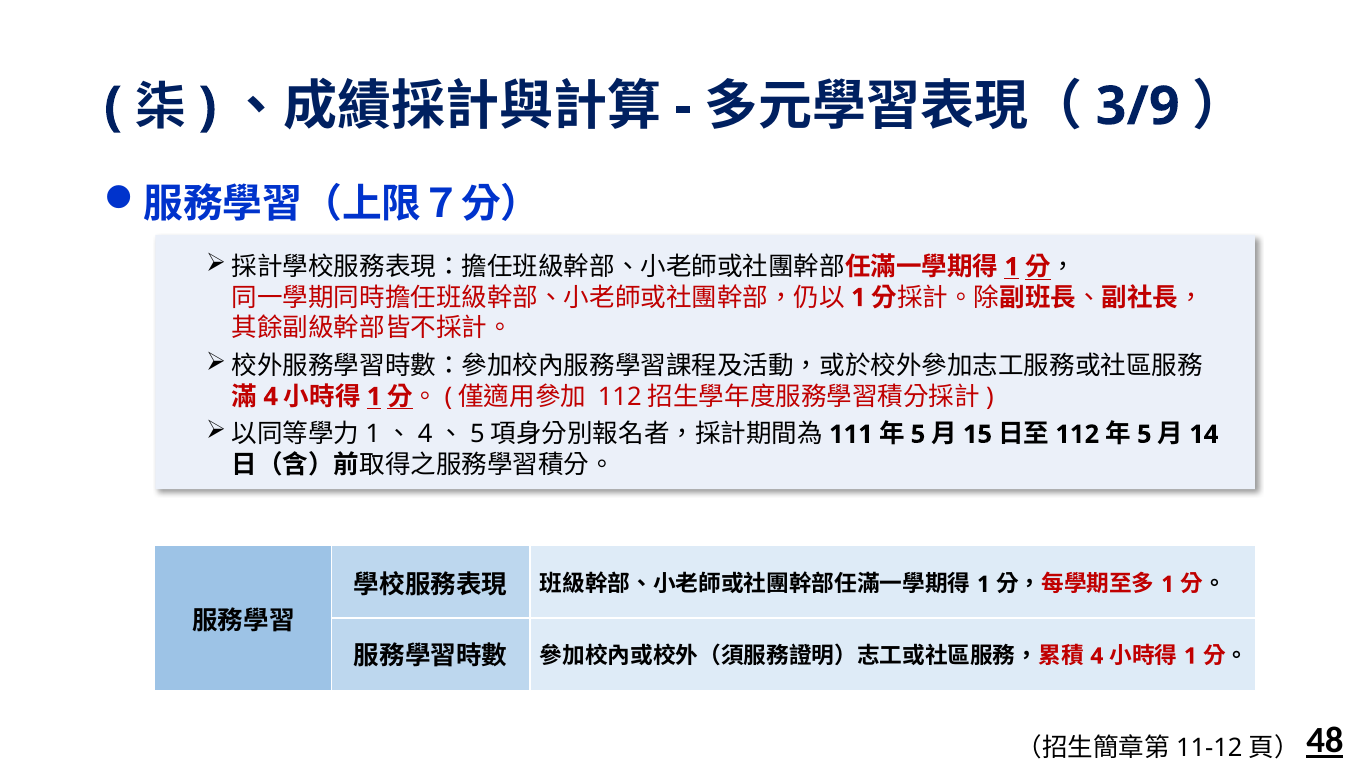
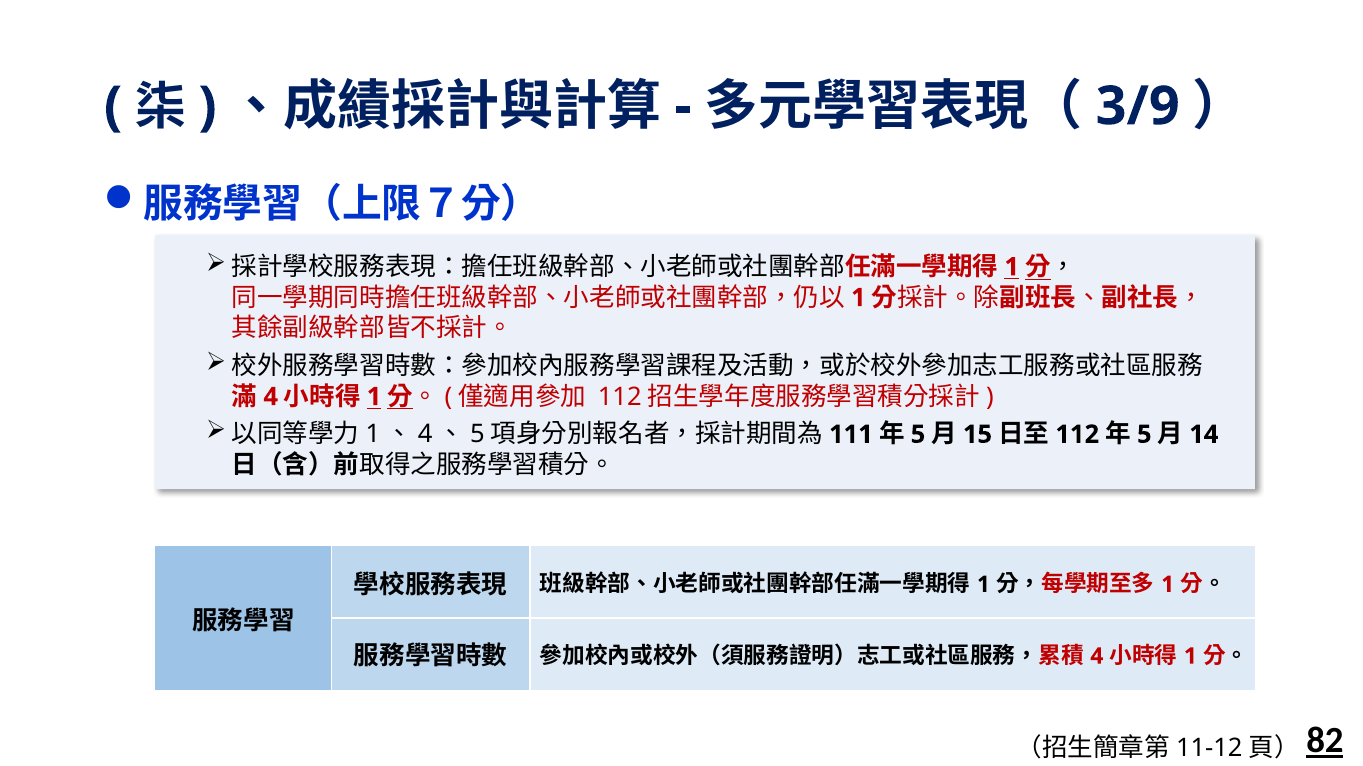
48: 48 -> 82
